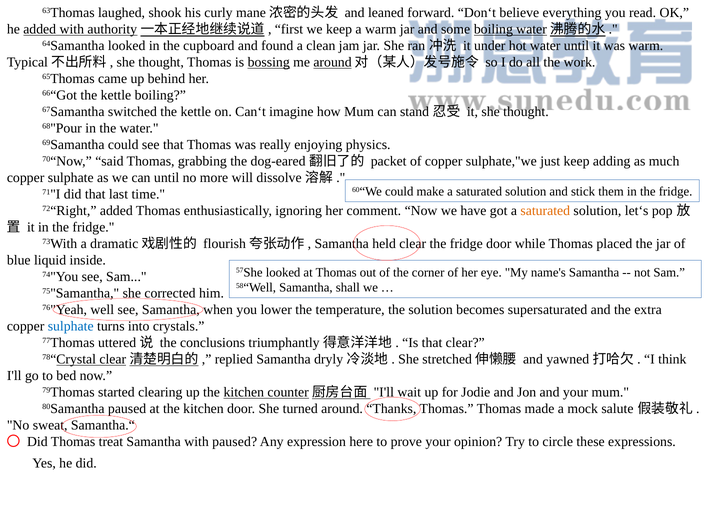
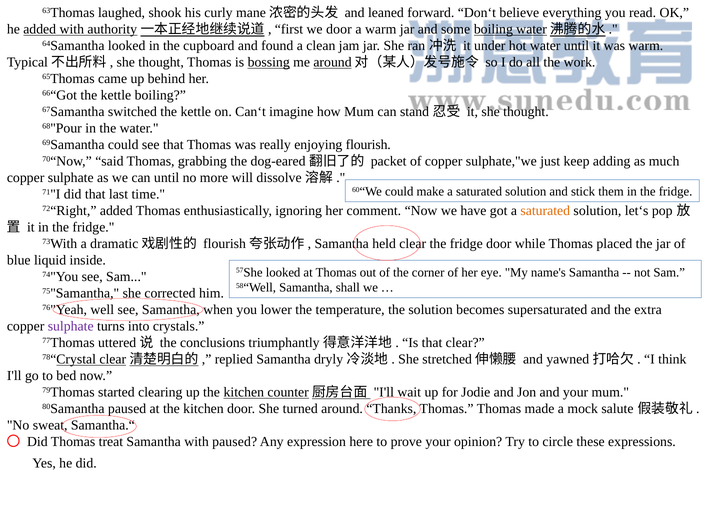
we keep: keep -> door
physics: physics -> flourish
sulphate at (71, 326) colour: blue -> purple
